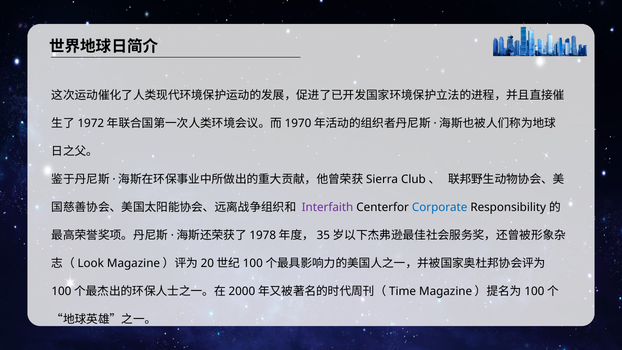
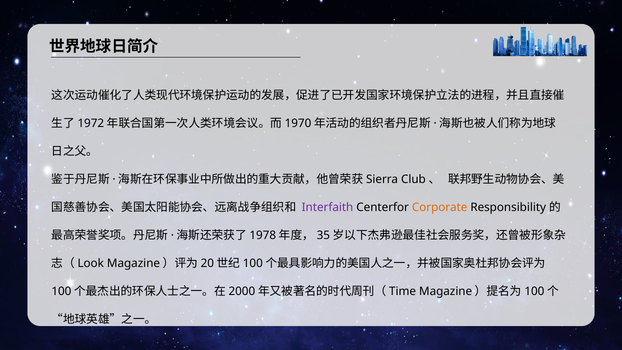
Corporate colour: blue -> orange
